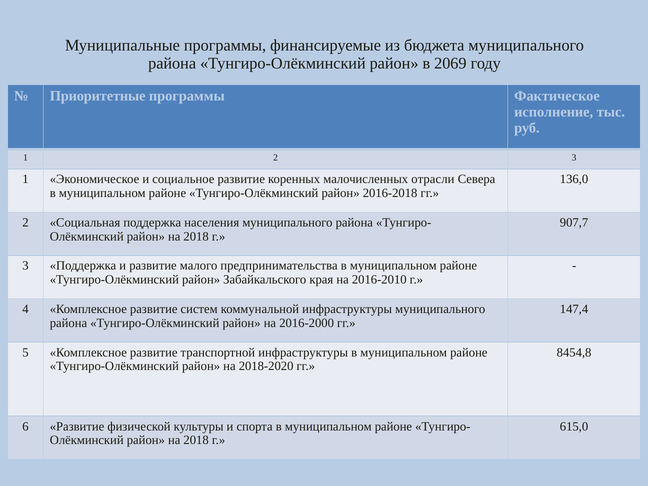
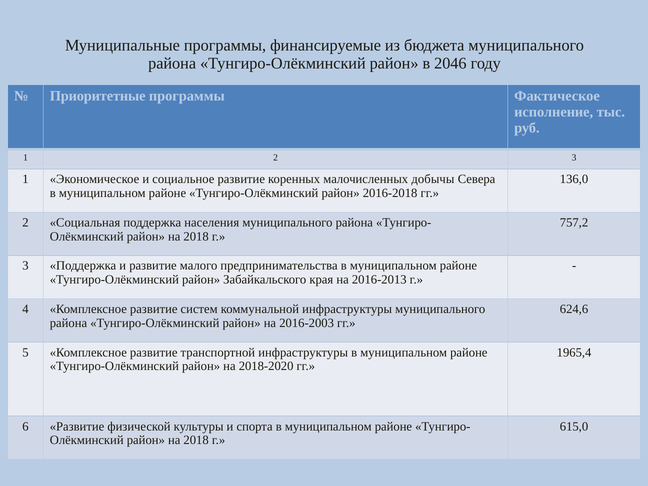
2069: 2069 -> 2046
отрасли: отрасли -> добычы
907,7: 907,7 -> 757,2
2016-2010: 2016-2010 -> 2016-2013
147,4: 147,4 -> 624,6
2016-2000: 2016-2000 -> 2016-2003
8454,8: 8454,8 -> 1965,4
